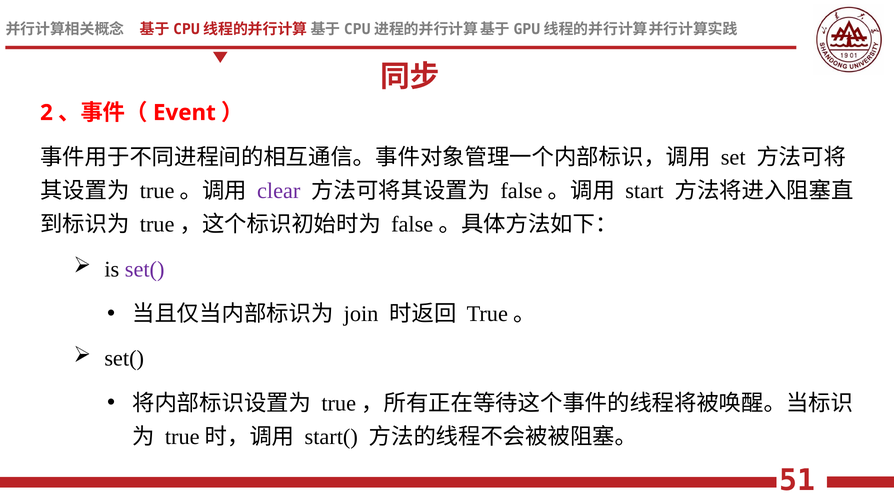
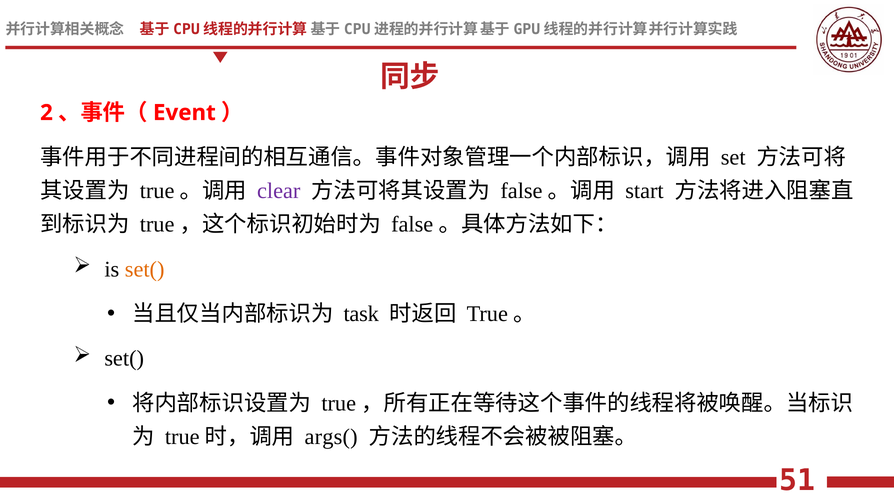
set( at (145, 269) colour: purple -> orange
join: join -> task
start(: start( -> args(
